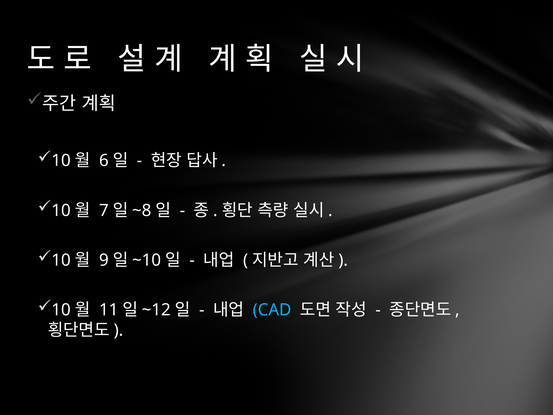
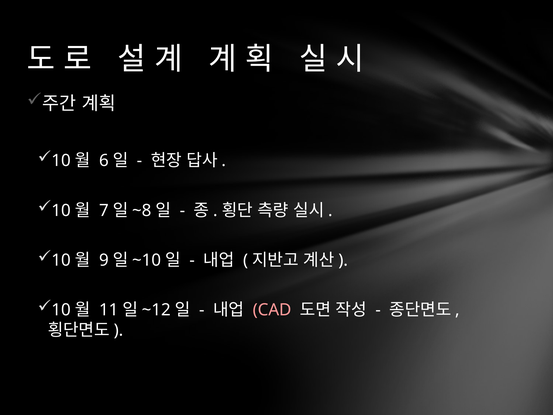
CAD colour: light blue -> pink
